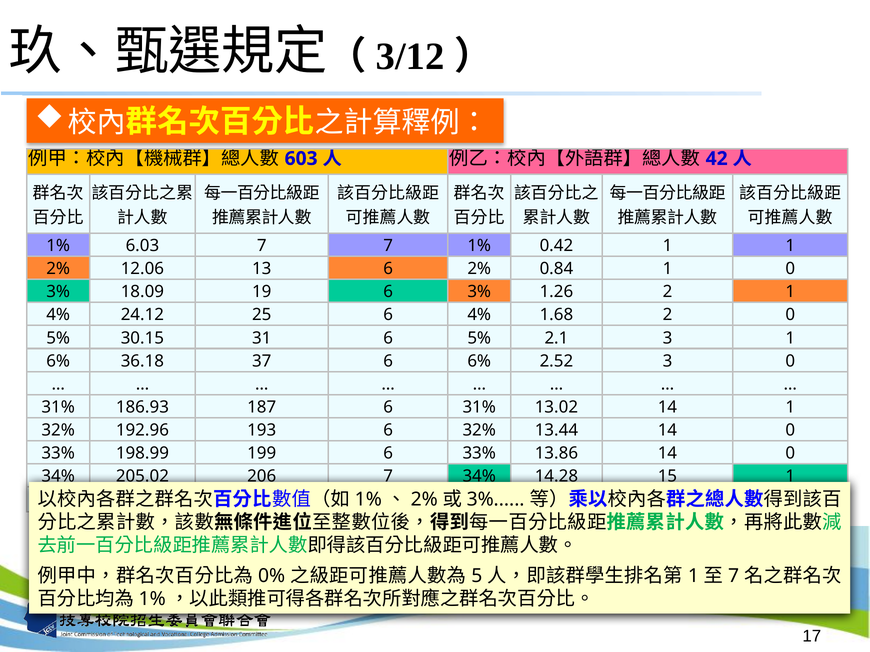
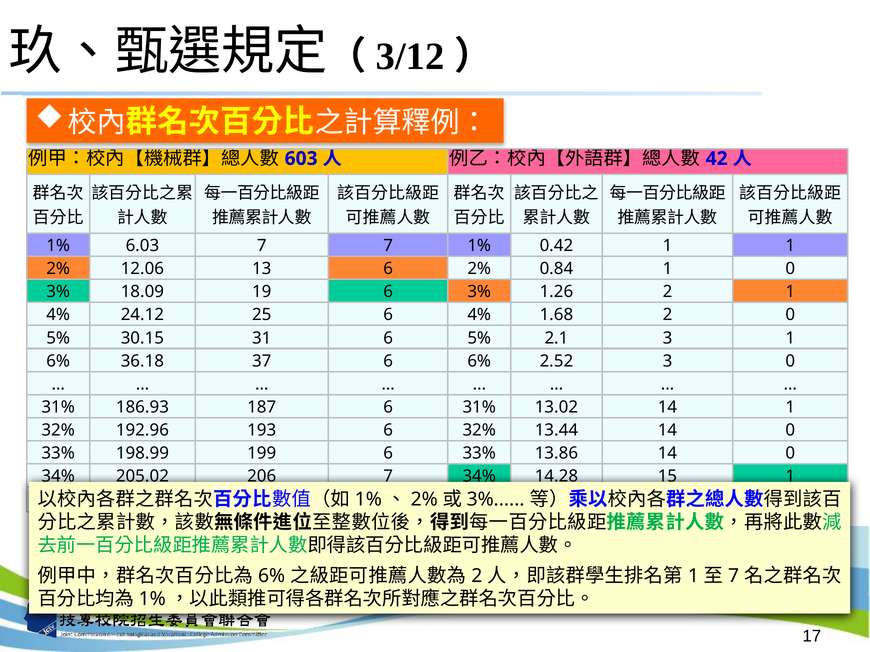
0% at (272, 576): 0% -> 6%
5 at (477, 576): 5 -> 2
